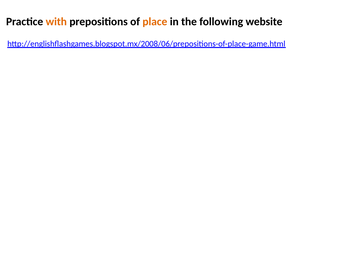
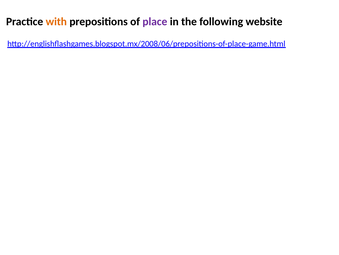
place colour: orange -> purple
